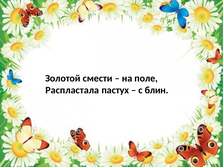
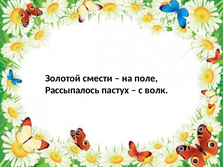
Распластала: Распластала -> Рассыпалось
блин: блин -> волк
